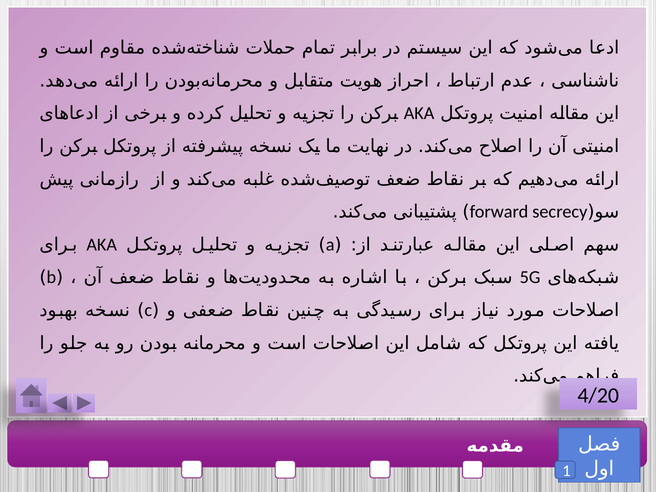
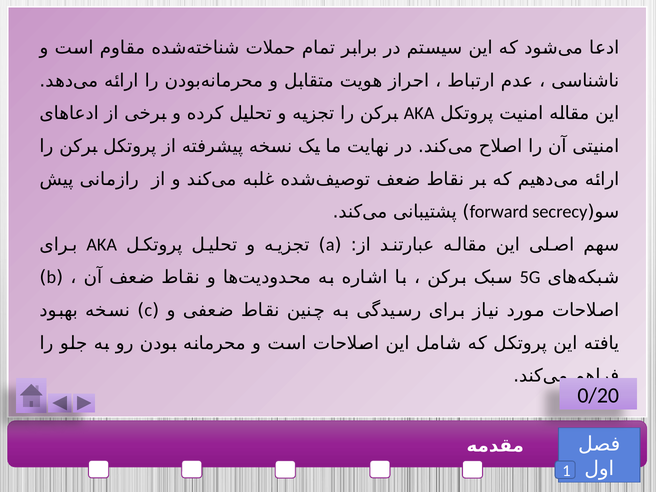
4/20: 4/20 -> 0/20
